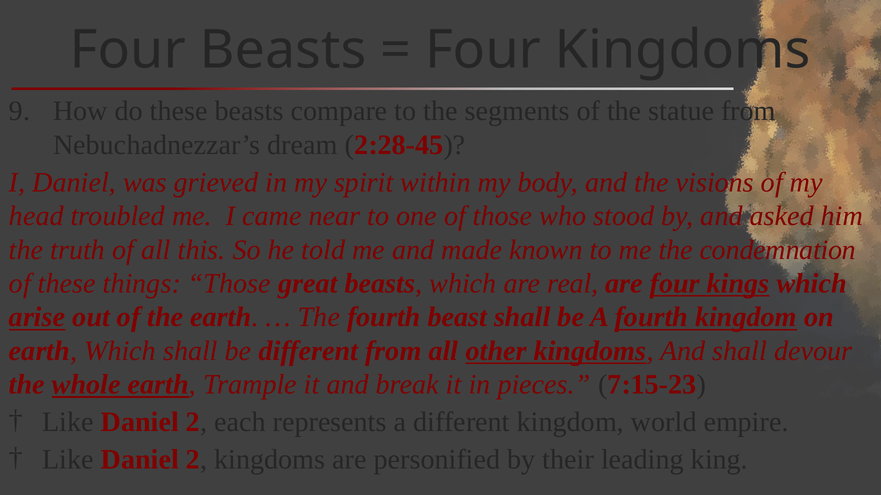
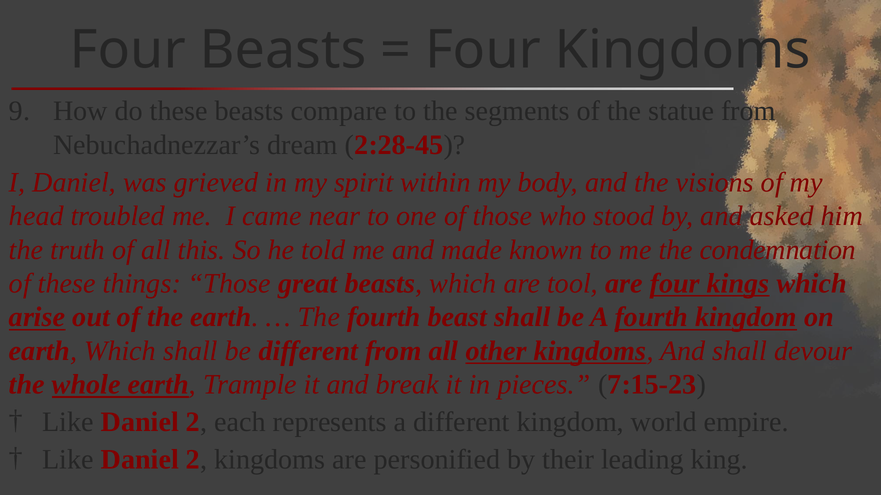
real: real -> tool
